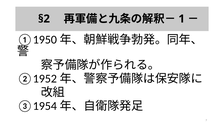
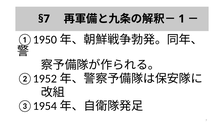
§2: §2 -> §7
